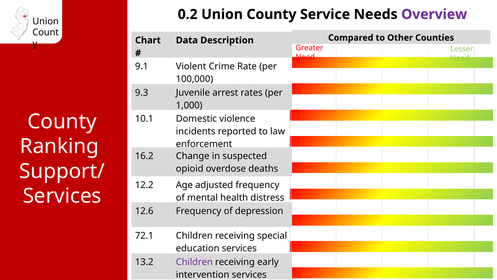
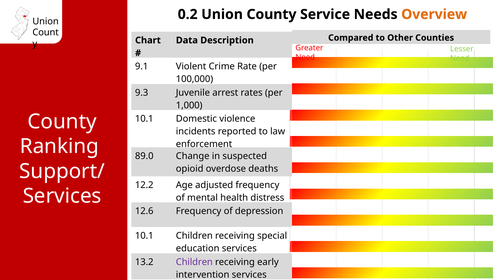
Overview colour: purple -> orange
16.2: 16.2 -> 89.0
72.1 at (144, 235): 72.1 -> 10.1
